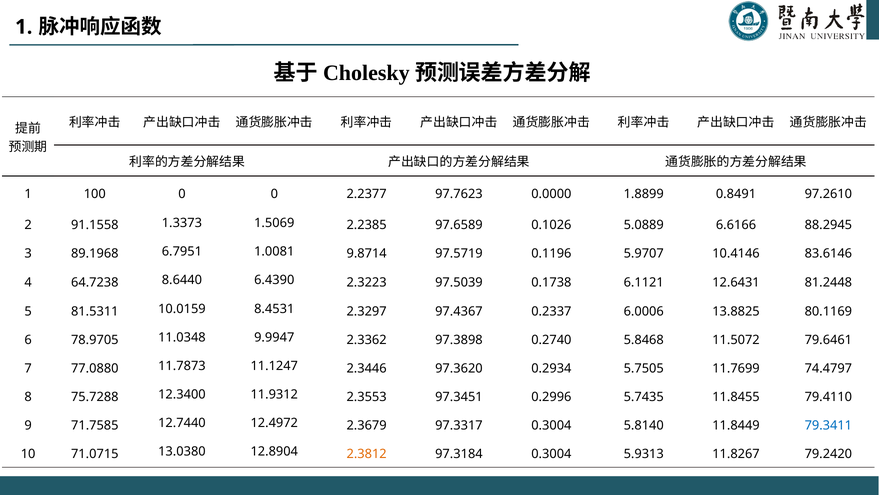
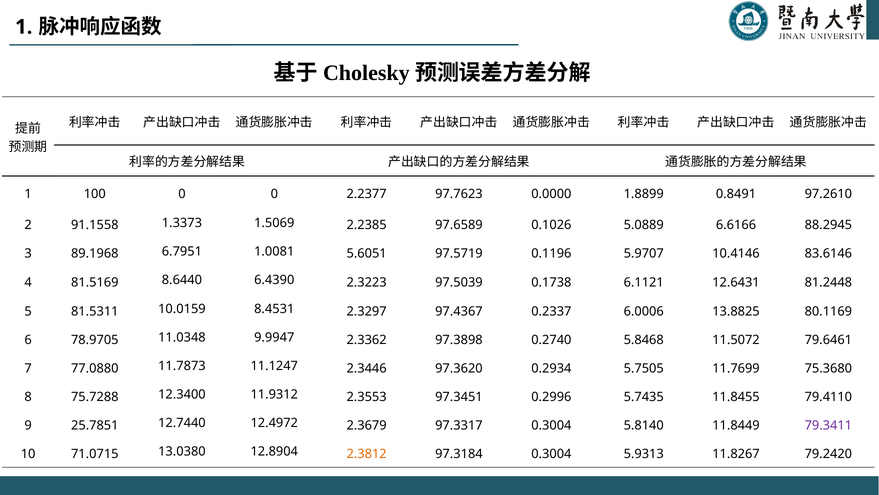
9.8714: 9.8714 -> 5.6051
64.7238: 64.7238 -> 81.5169
74.4797: 74.4797 -> 75.3680
71.7585: 71.7585 -> 25.7851
79.3411 colour: blue -> purple
